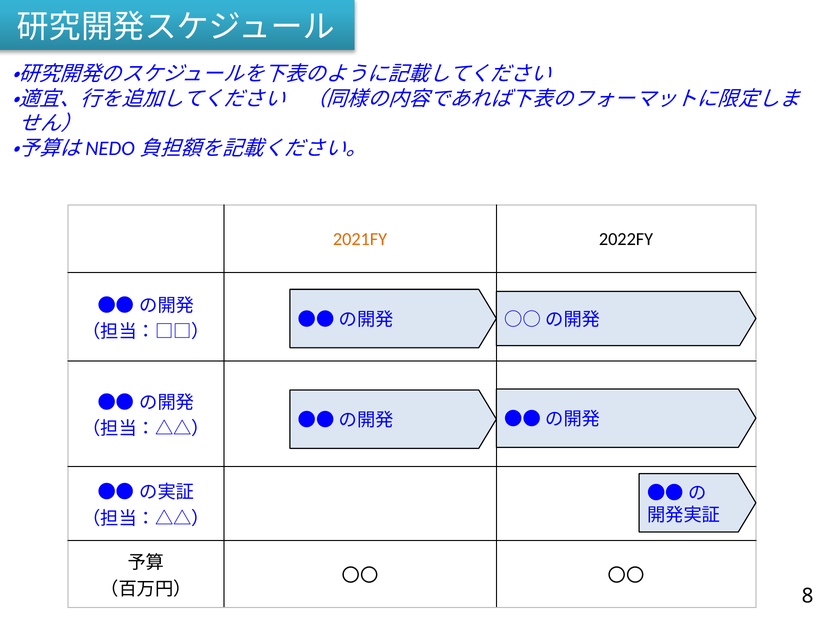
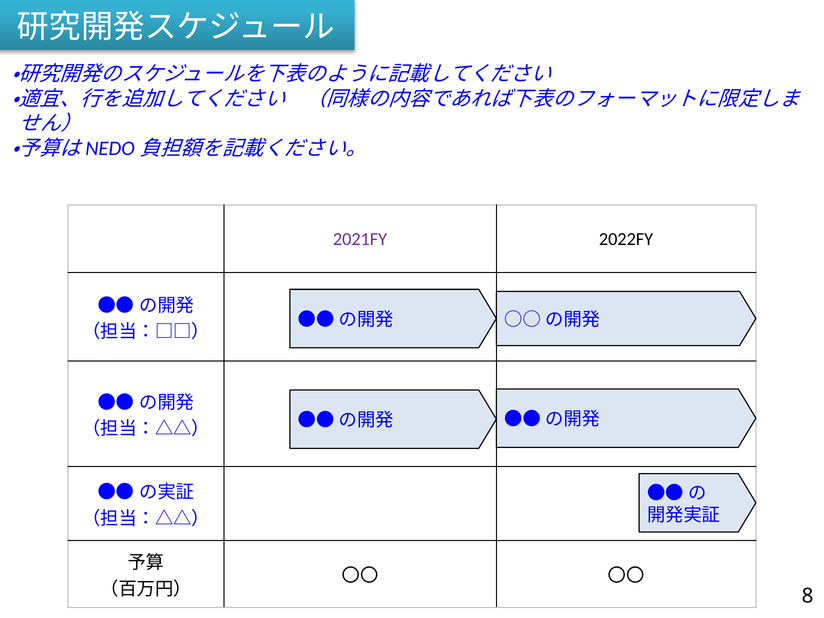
2021FY colour: orange -> purple
